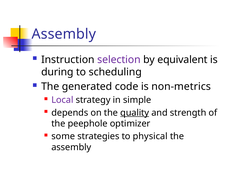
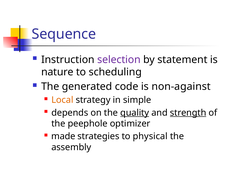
Assembly at (64, 34): Assembly -> Sequence
equivalent: equivalent -> statement
during: during -> nature
non-metrics: non-metrics -> non-against
Local colour: purple -> orange
strength underline: none -> present
some: some -> made
